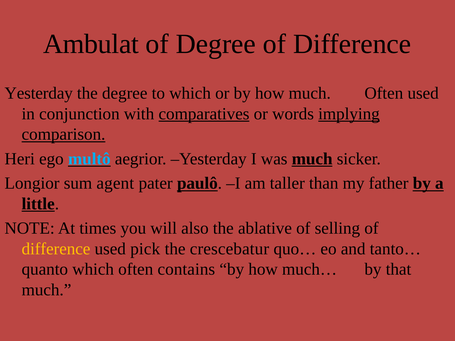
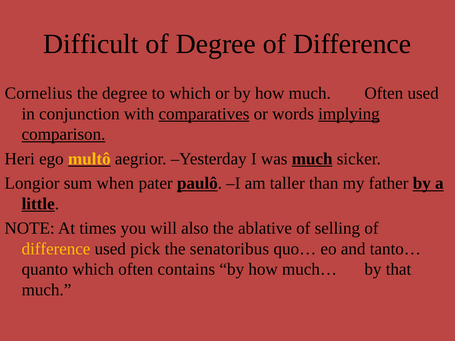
Ambulat: Ambulat -> Difficult
Yesterday at (39, 93): Yesterday -> Cornelius
multô colour: light blue -> yellow
agent: agent -> when
crescebatur: crescebatur -> senatoribus
